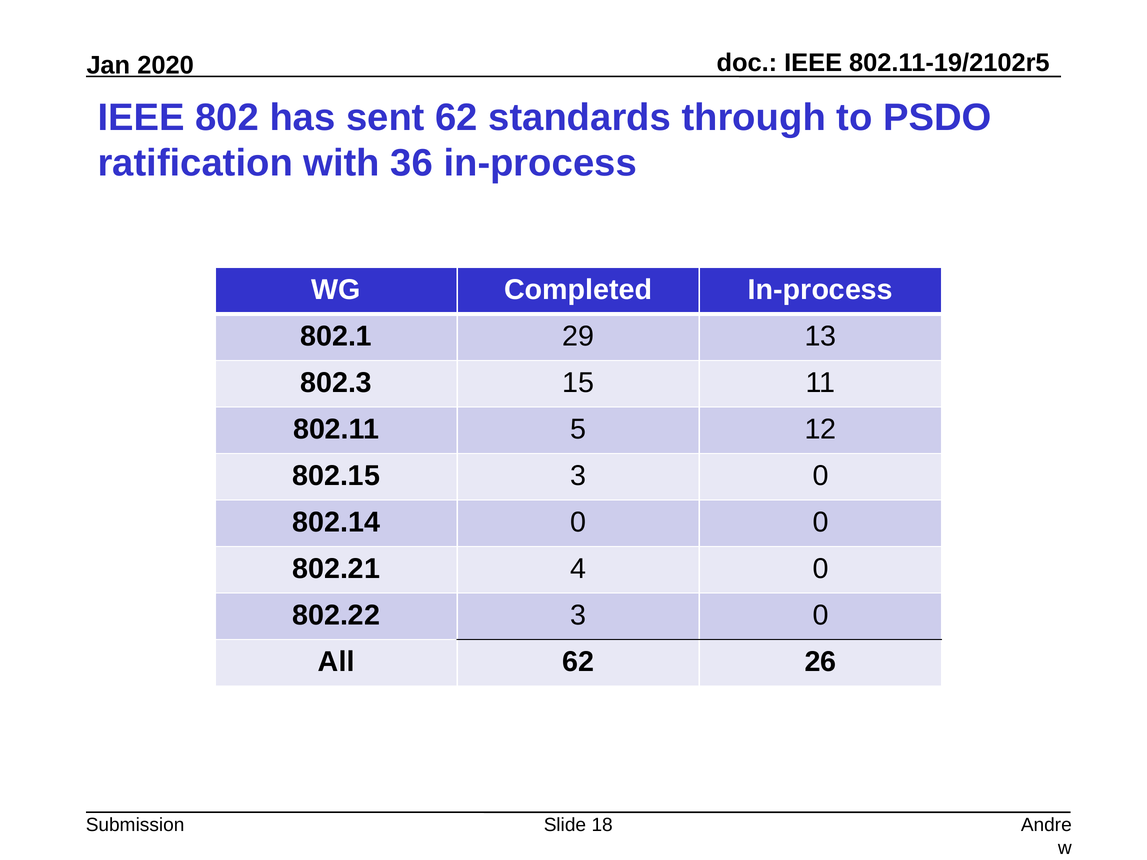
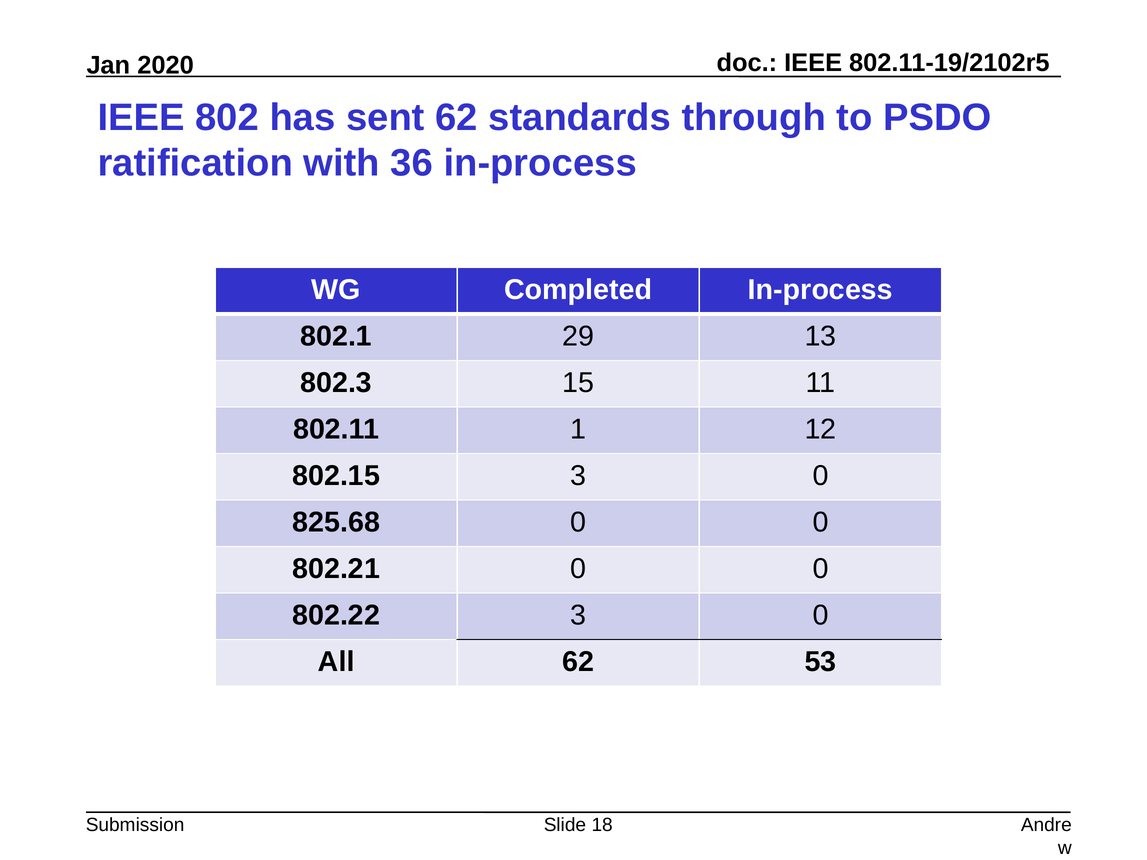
5: 5 -> 1
802.14: 802.14 -> 825.68
802.21 4: 4 -> 0
26: 26 -> 53
